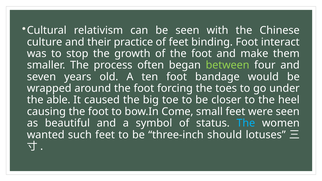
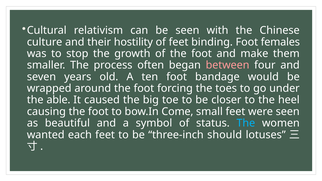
practice: practice -> hostility
interact: interact -> females
between colour: light green -> pink
such: such -> each
